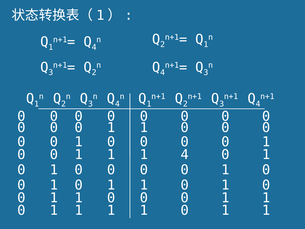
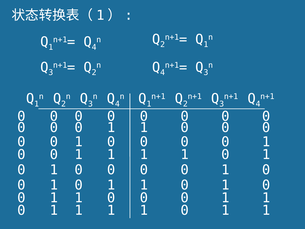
4 at (185, 155): 4 -> 1
